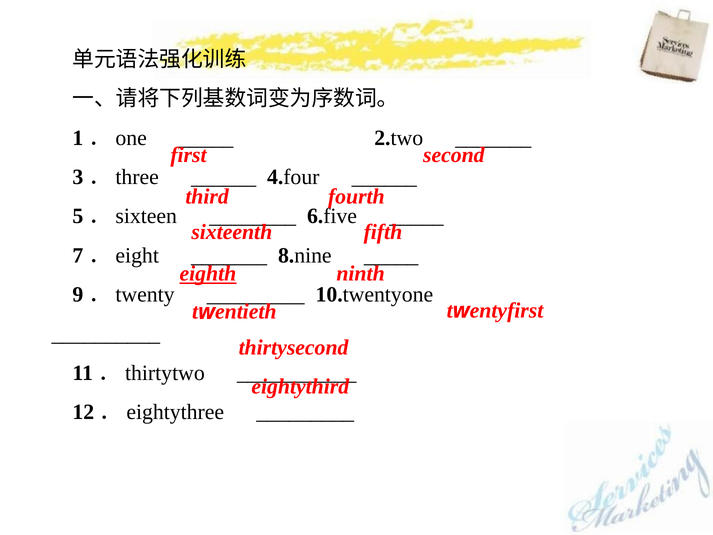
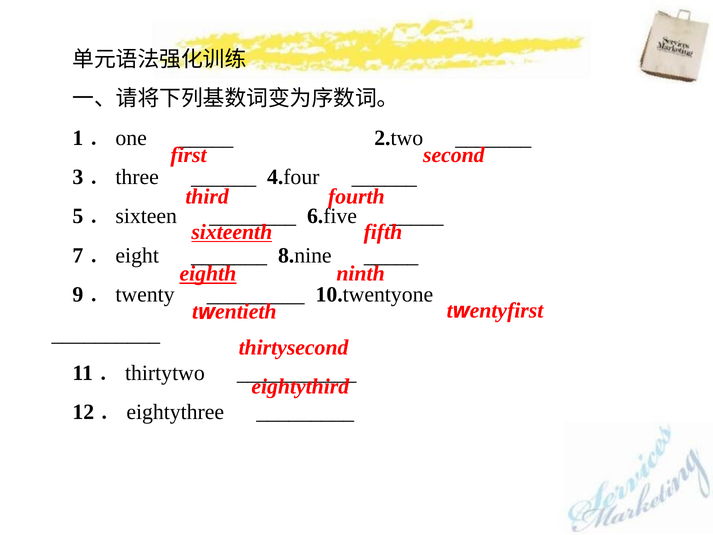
sixteenth underline: none -> present
